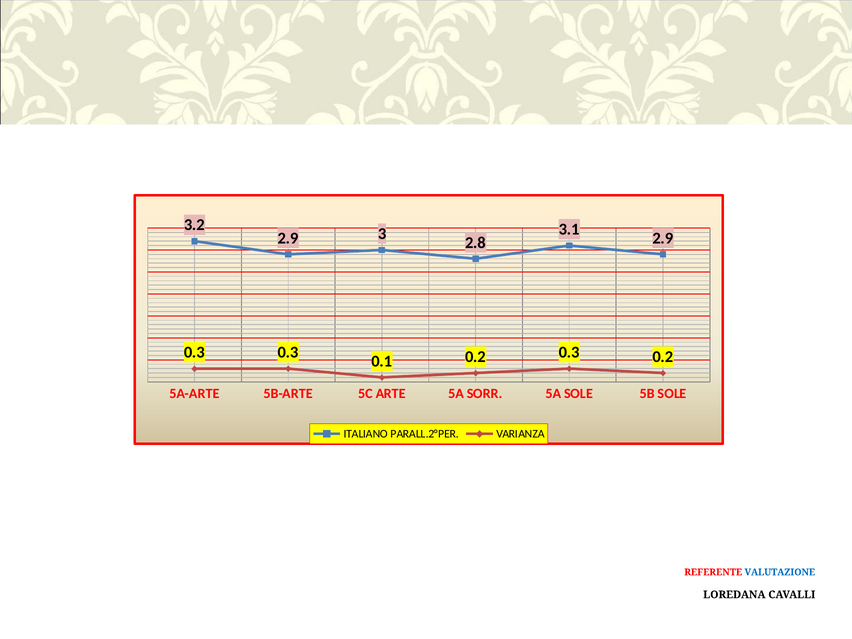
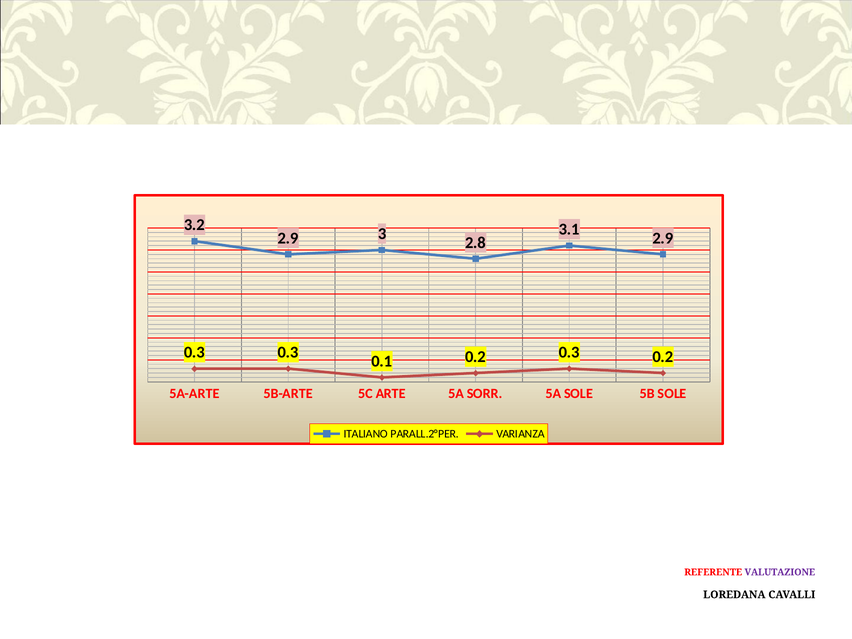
VALUTAZIONE colour: blue -> purple
